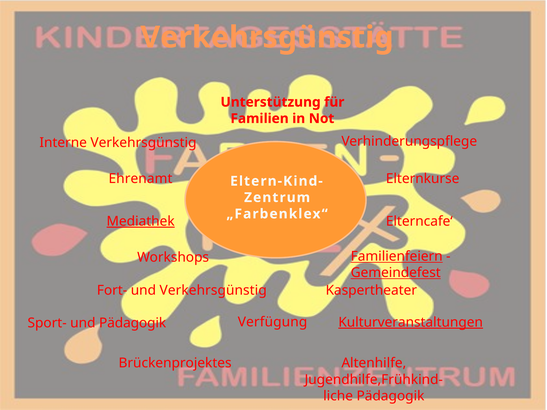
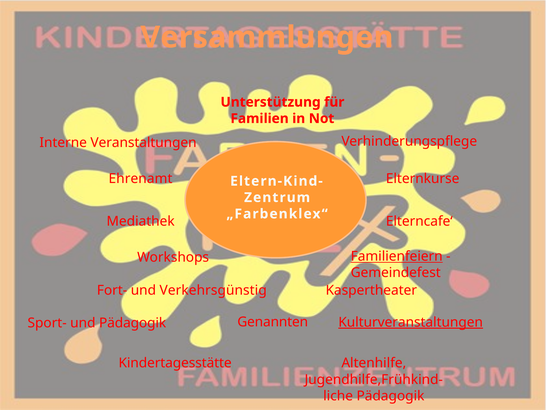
Verkehrsgünstig at (267, 37): Verkehrsgünstig -> Versammlungen
Interne Verkehrsgünstig: Verkehrsgünstig -> Veranstaltungen
Mediathek underline: present -> none
Gemeindefest underline: present -> none
Verfügung: Verfügung -> Genannten
Brückenprojektes: Brückenprojektes -> Kindertagesstätte
